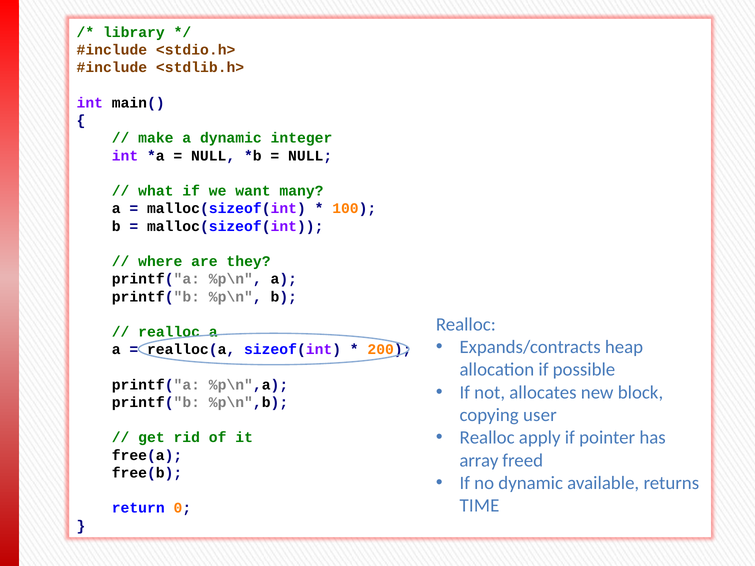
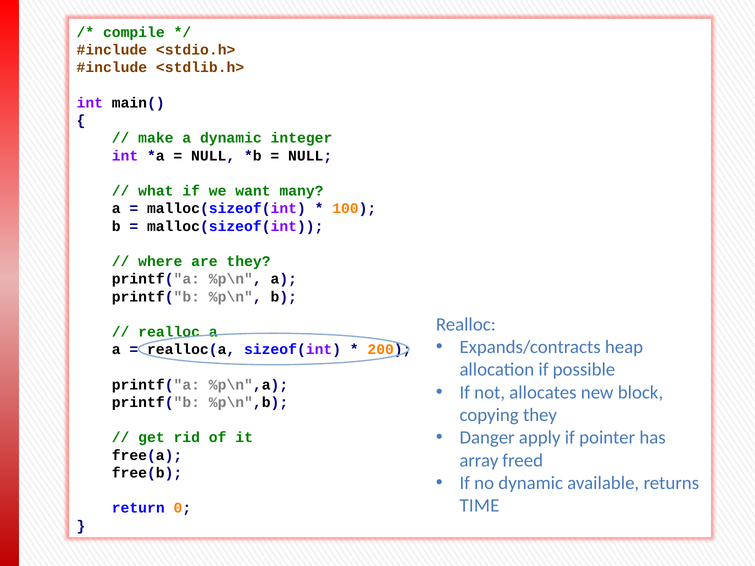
library: library -> compile
copying user: user -> they
Realloc at (487, 438): Realloc -> Danger
